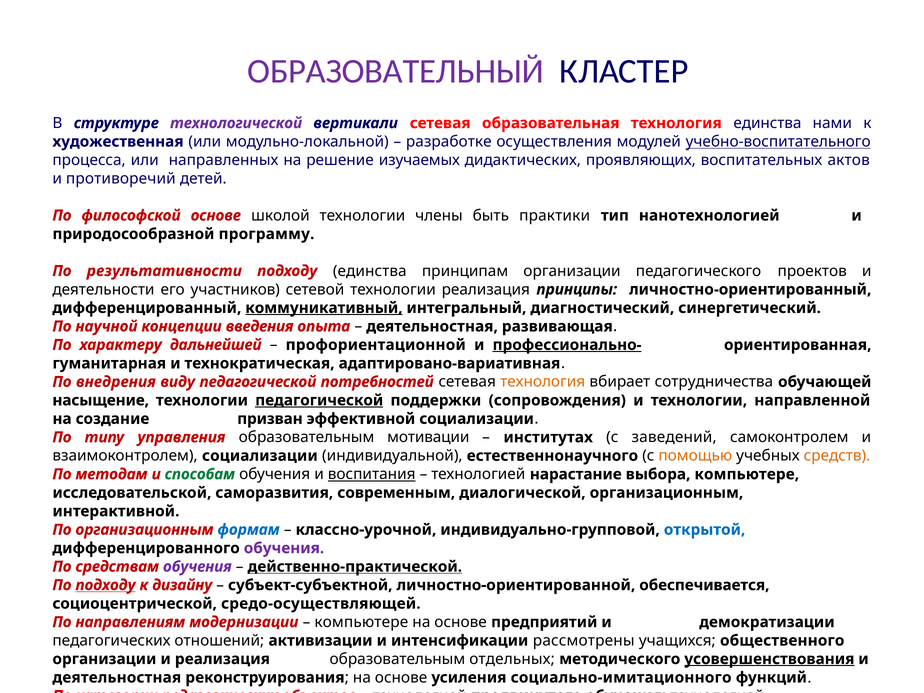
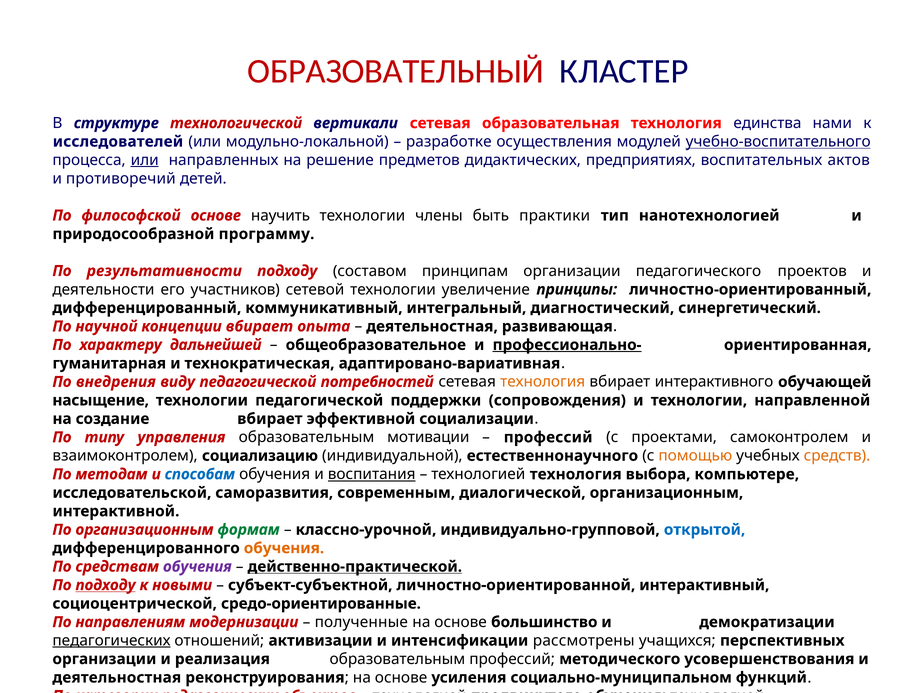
ОБРАЗОВАТЕЛЬНЫЙ colour: purple -> red
технологической colour: purple -> red
художественная: художественная -> исследователей
или at (145, 160) underline: none -> present
изучаемых: изучаемых -> предметов
проявляющих: проявляющих -> предприятиях
школой: школой -> научить
подходу единства: единства -> составом
технологии реализация: реализация -> увеличение
коммуникативный underline: present -> none
концепции введения: введения -> вбирает
профориентационной: профориентационной -> общеобразовательное
сотрудничества: сотрудничества -> интерактивного
педагогической at (319, 400) underline: present -> none
создание призван: призван -> вбирает
институтах at (548, 437): институтах -> профессий
заведений: заведений -> проектами
взаимоконтролем социализации: социализации -> социализацию
способам colour: green -> blue
технологией нарастание: нарастание -> технология
формам colour: blue -> green
обучения at (284, 548) colour: purple -> orange
дизайну: дизайну -> новыми
обеспечивается: обеспечивается -> интерактивный
средо-осуществляющей: средо-осуществляющей -> средо-ориентированные
компьютере at (361, 622): компьютере -> полученные
предприятий: предприятий -> большинство
педагогических at (111, 641) underline: none -> present
общественного: общественного -> перспективных
образовательным отдельных: отдельных -> профессий
усовершенствования underline: present -> none
социально-имитационного: социально-имитационного -> социально-муниципальном
